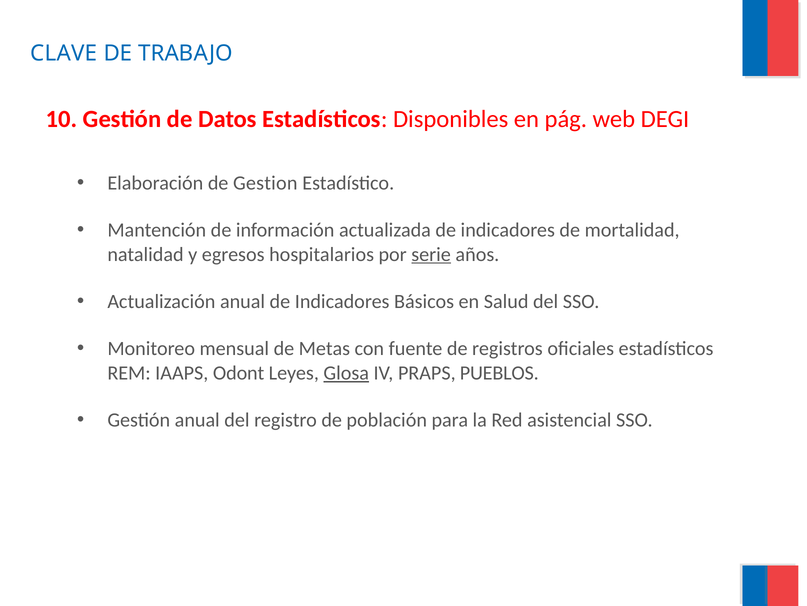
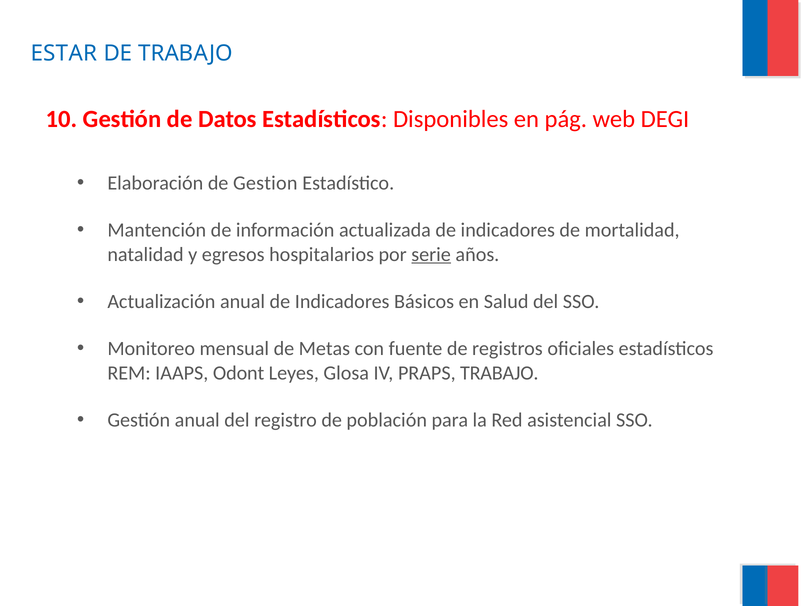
CLAVE: CLAVE -> ESTAR
Glosa underline: present -> none
PRAPS PUEBLOS: PUEBLOS -> TRABAJO
